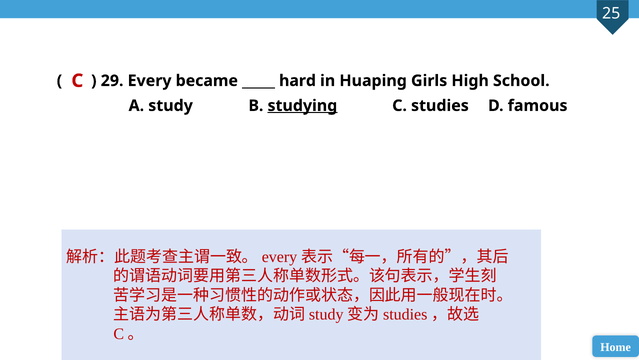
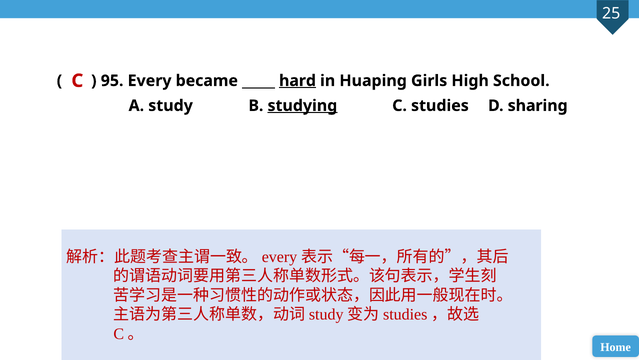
29: 29 -> 95
hard underline: none -> present
famous: famous -> sharing
